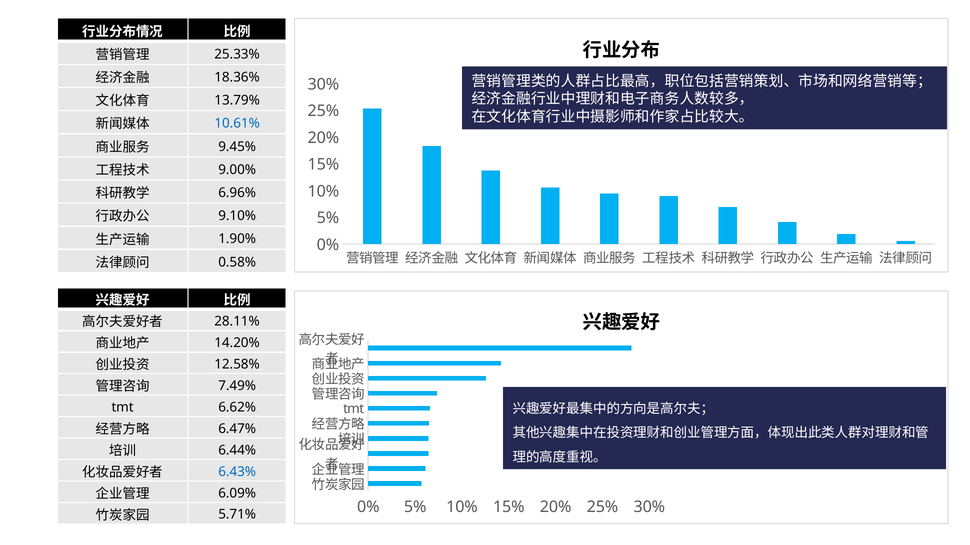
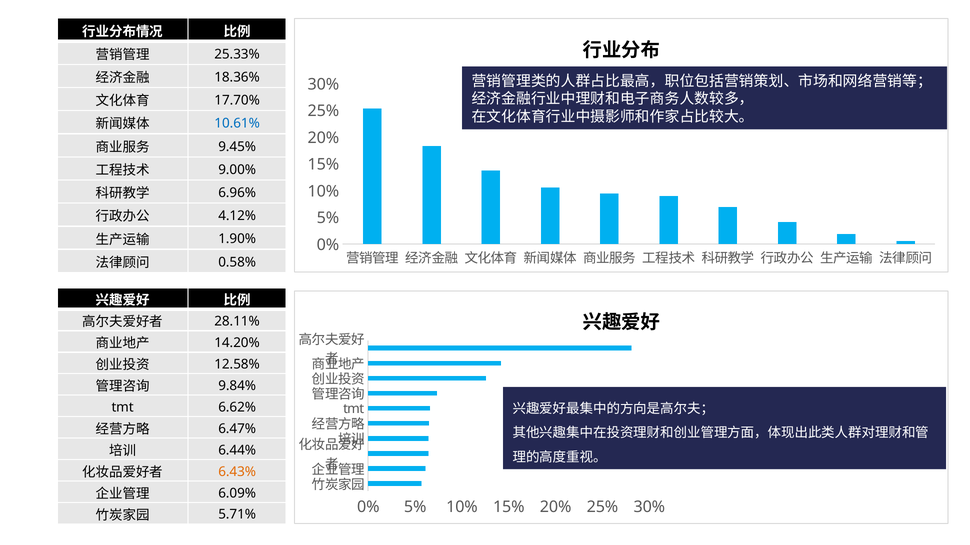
13.79%: 13.79% -> 17.70%
9.10%: 9.10% -> 4.12%
7.49%: 7.49% -> 9.84%
6.43% colour: blue -> orange
